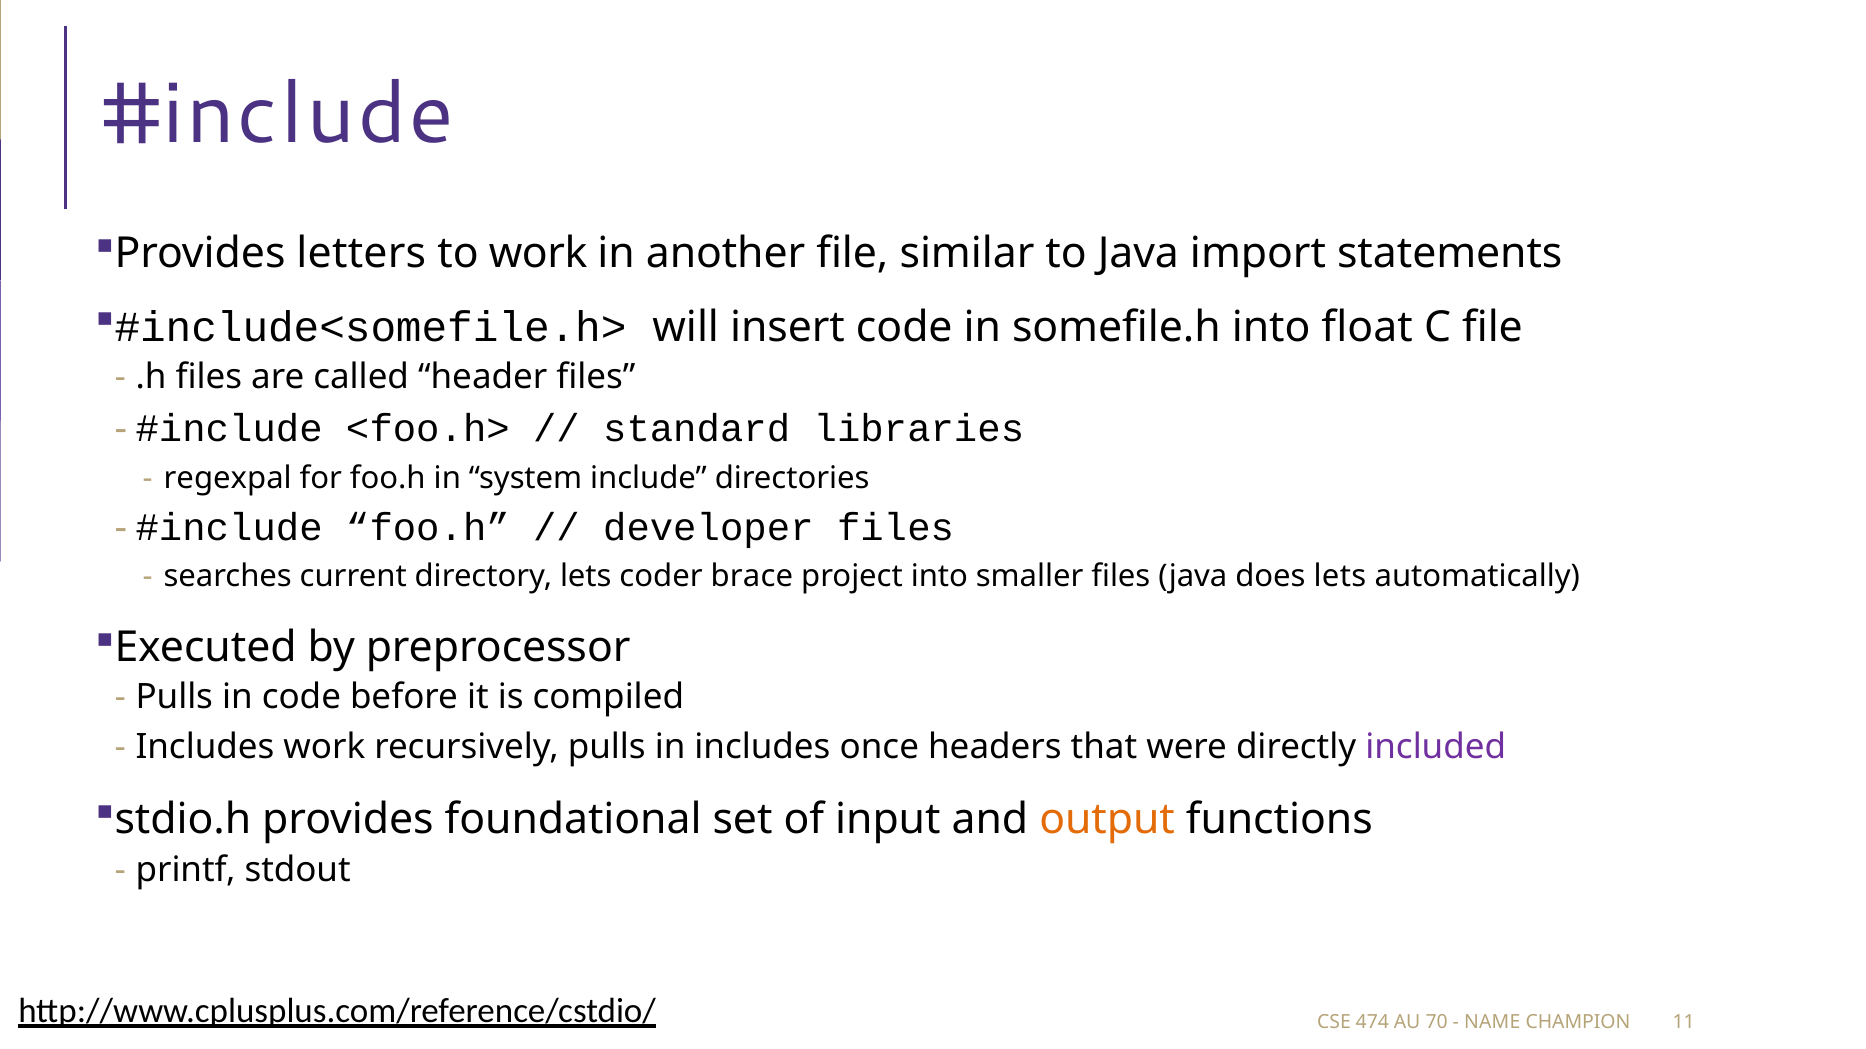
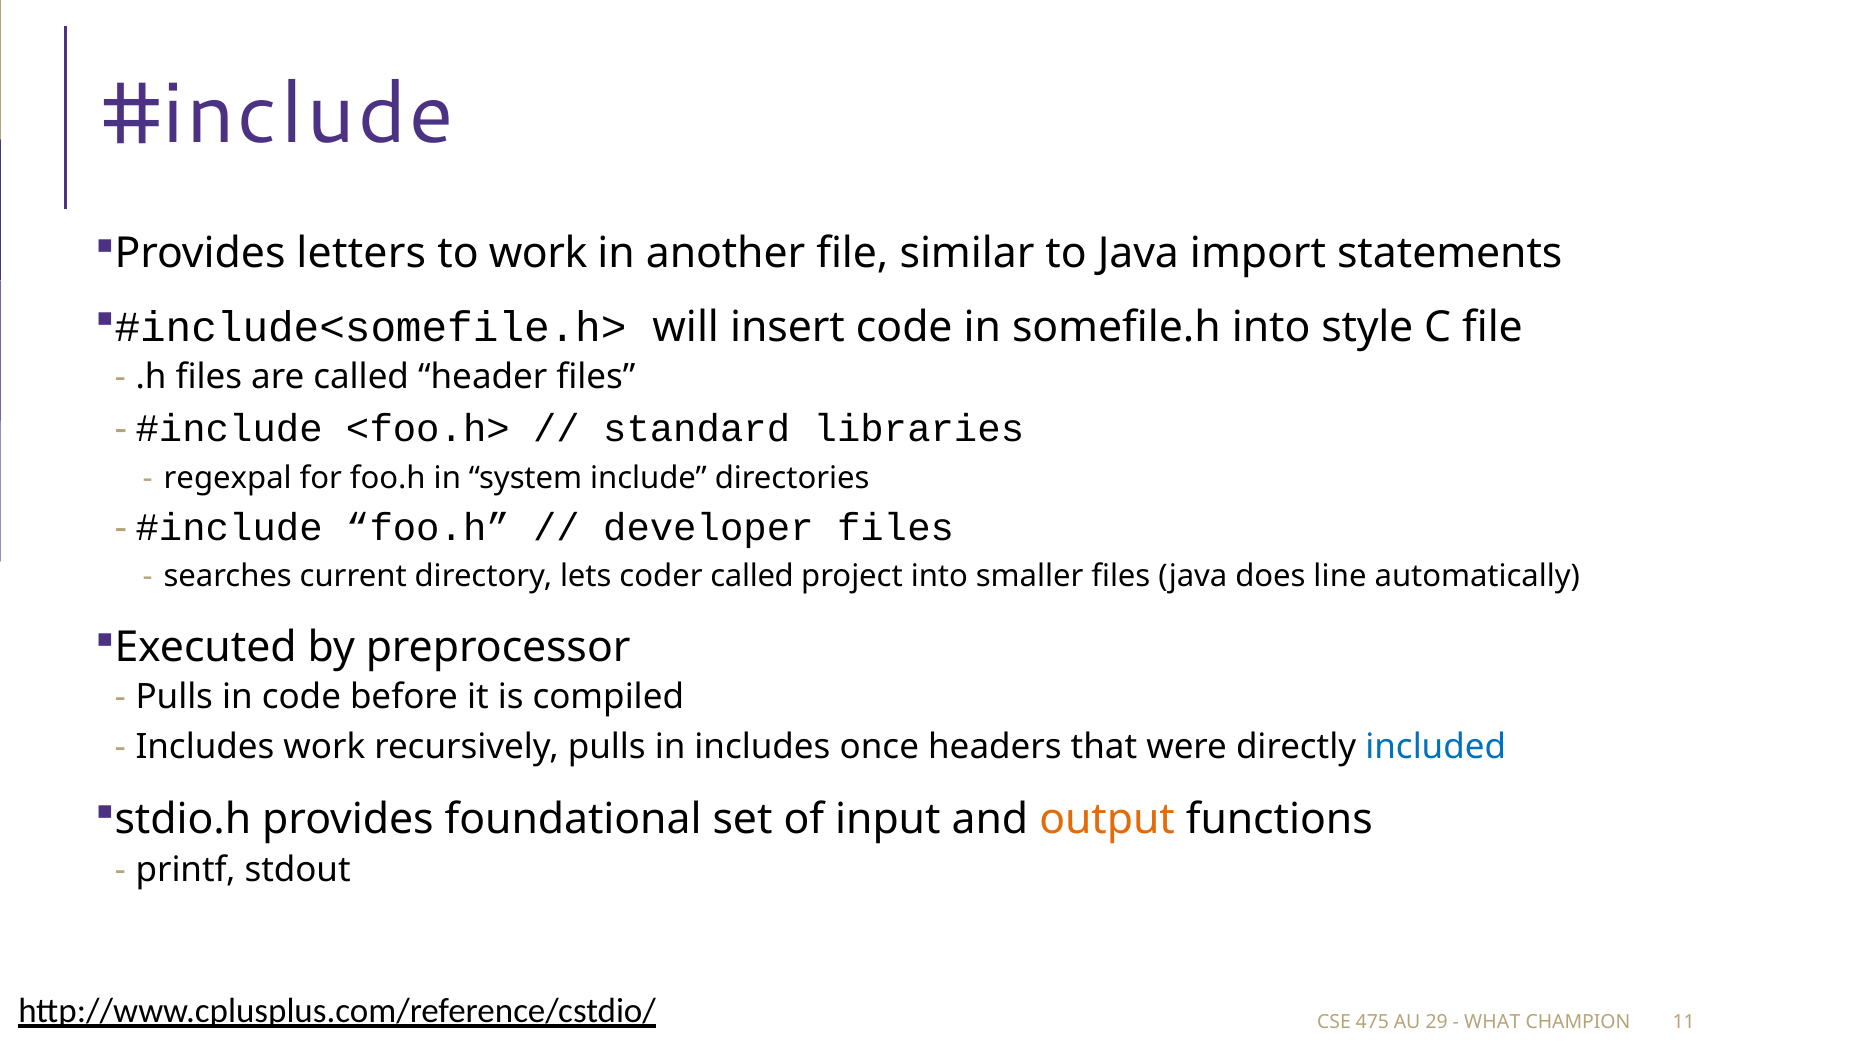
float: float -> style
coder brace: brace -> called
does lets: lets -> line
included colour: purple -> blue
474: 474 -> 475
70: 70 -> 29
NAME: NAME -> WHAT
